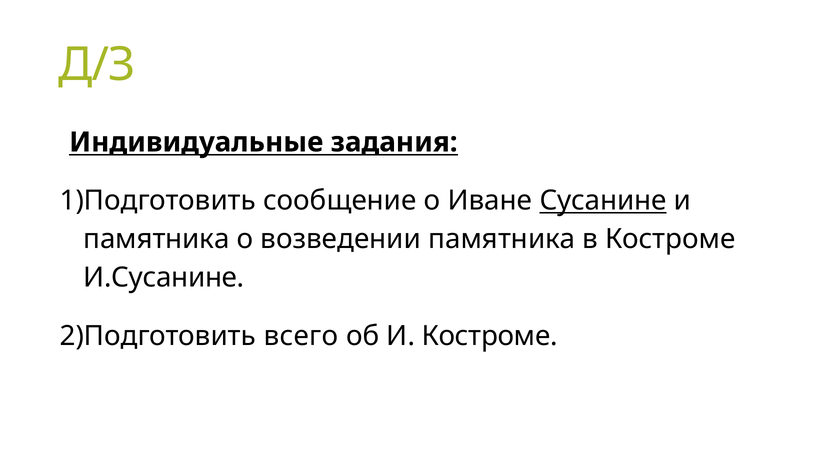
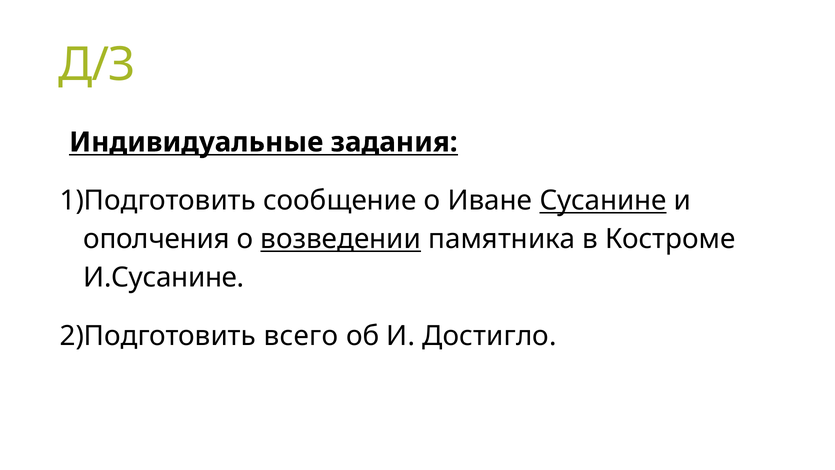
памятника at (156, 239): памятника -> ополчения
возведении underline: none -> present
И Костроме: Костроме -> Достигло
